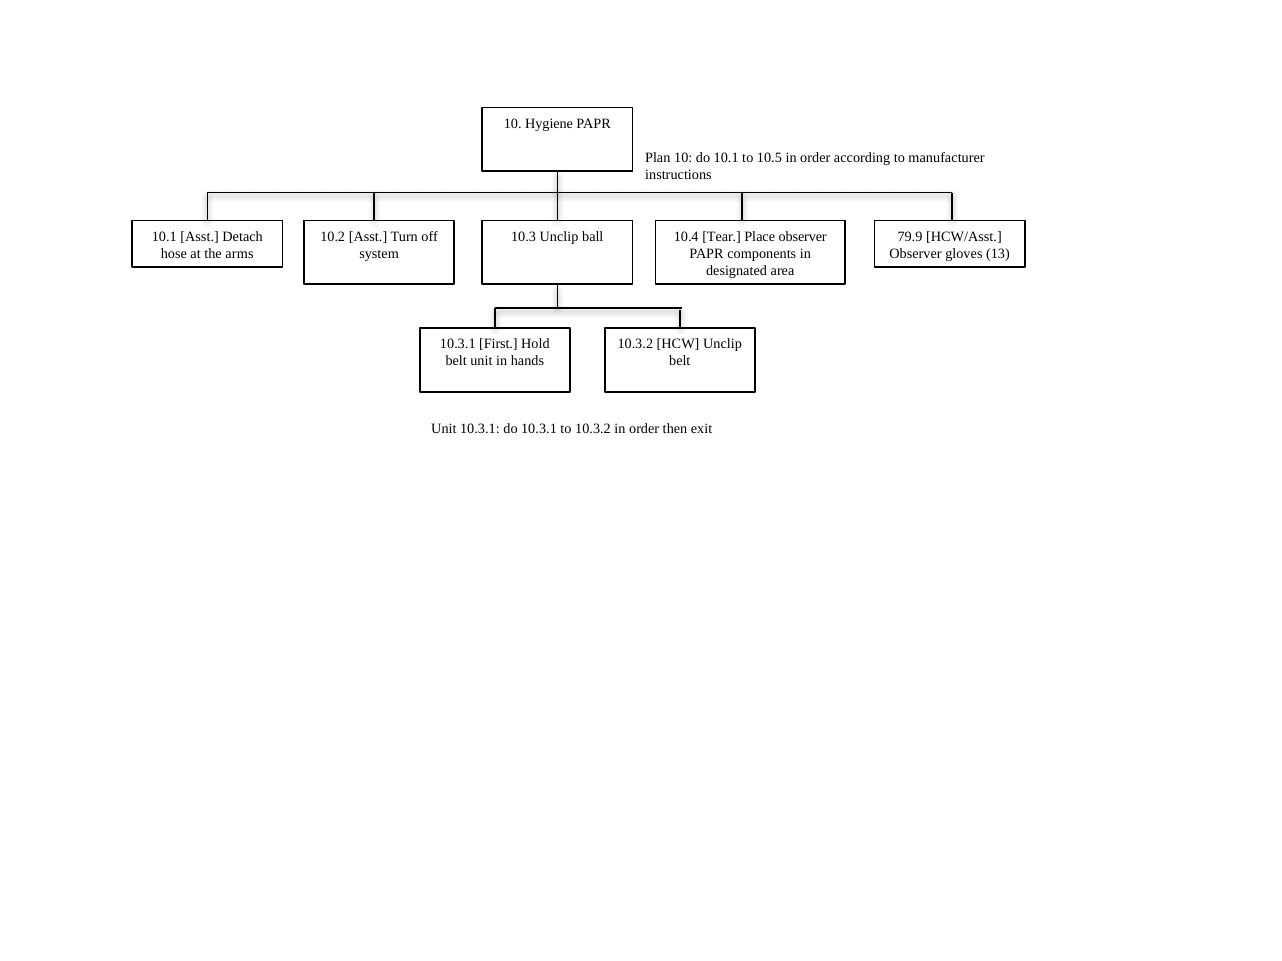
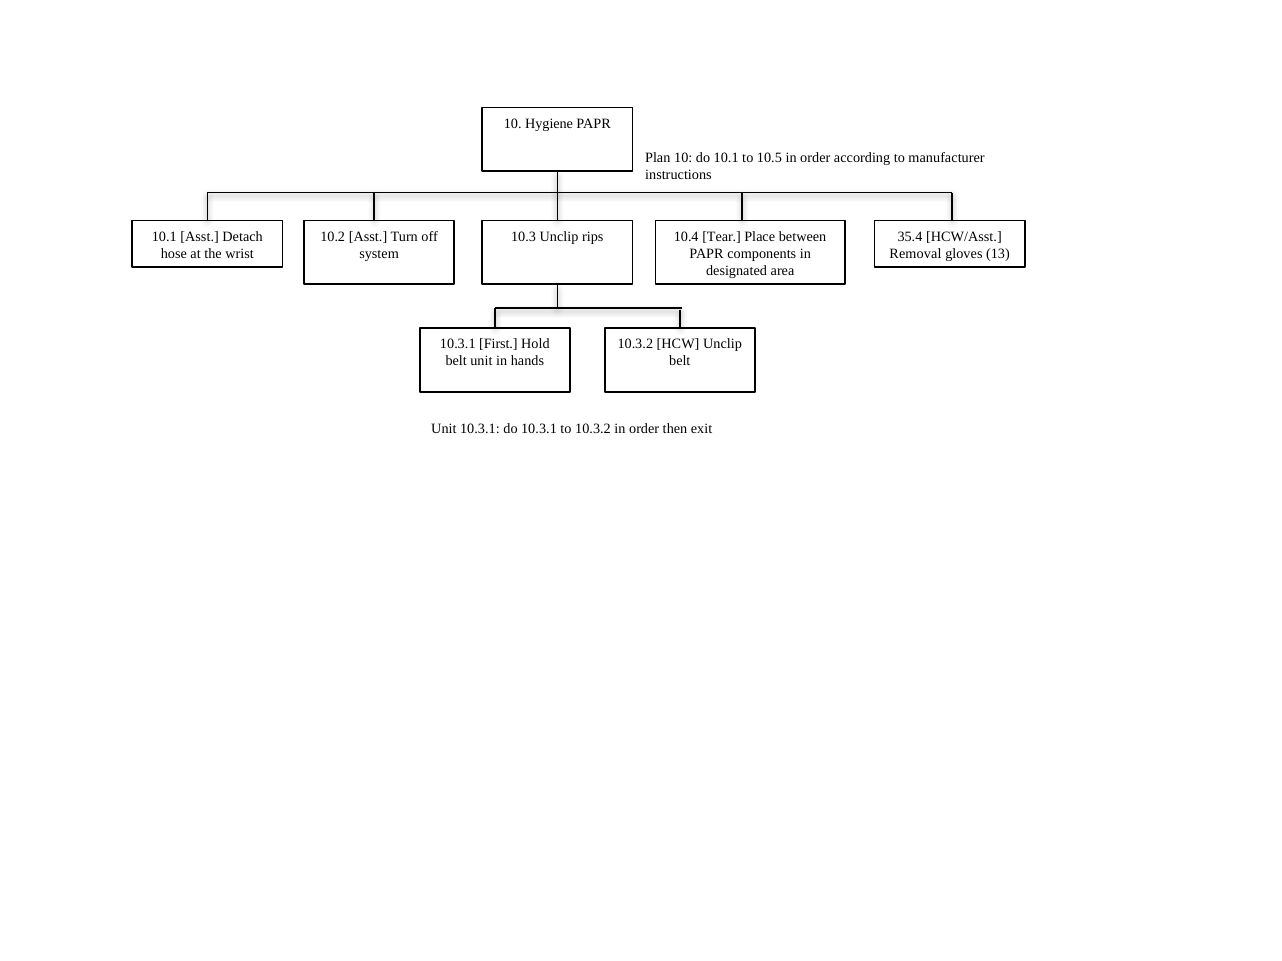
ball: ball -> rips
Place observer: observer -> between
79.9: 79.9 -> 35.4
arms: arms -> wrist
Observer at (916, 254): Observer -> Removal
